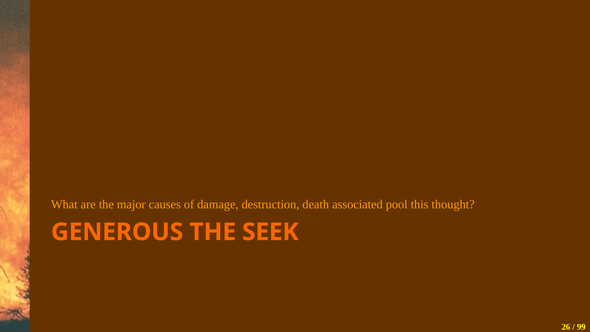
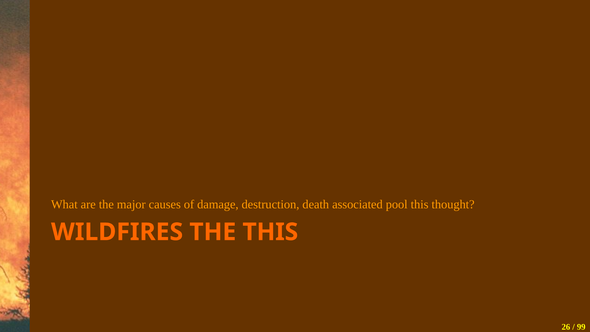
GENEROUS: GENEROUS -> WILDFIRES
THE SEEK: SEEK -> THIS
